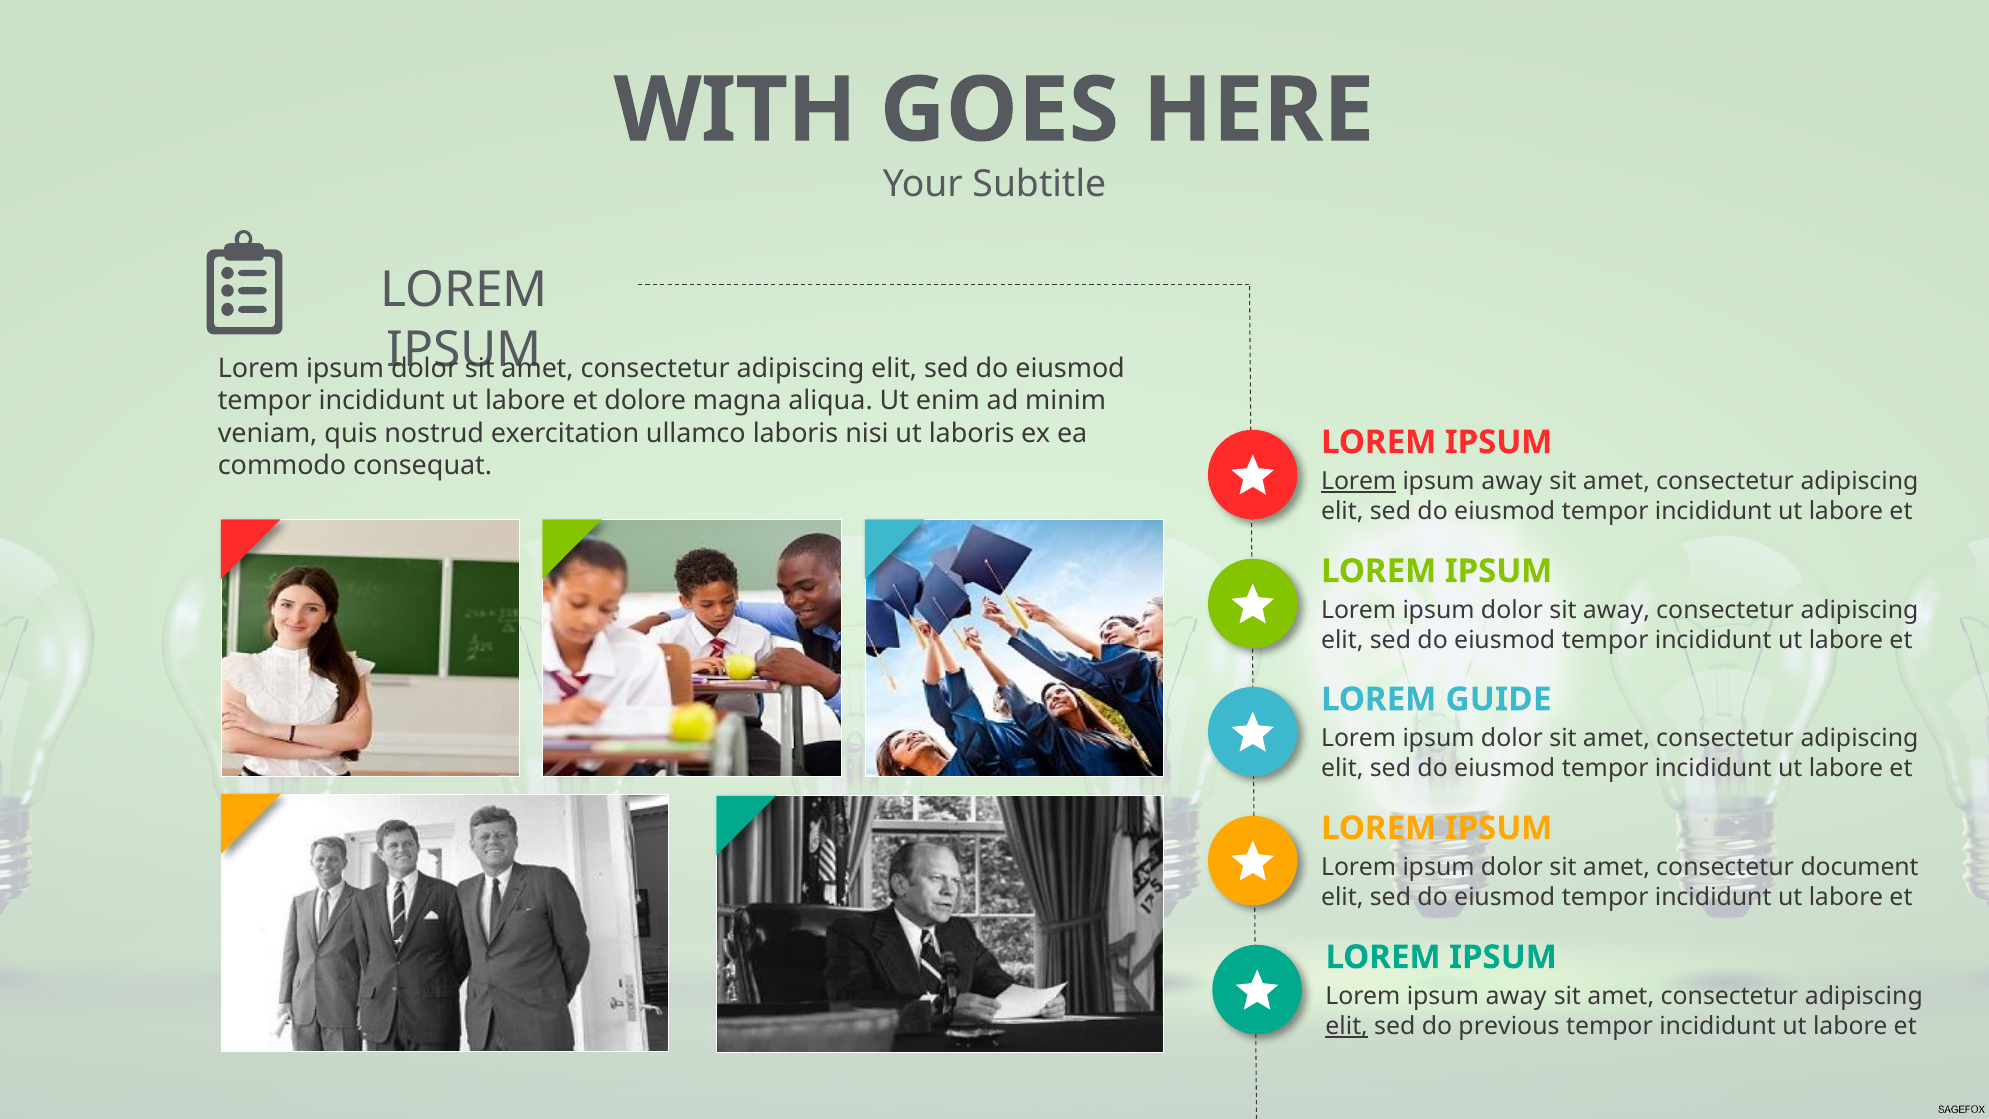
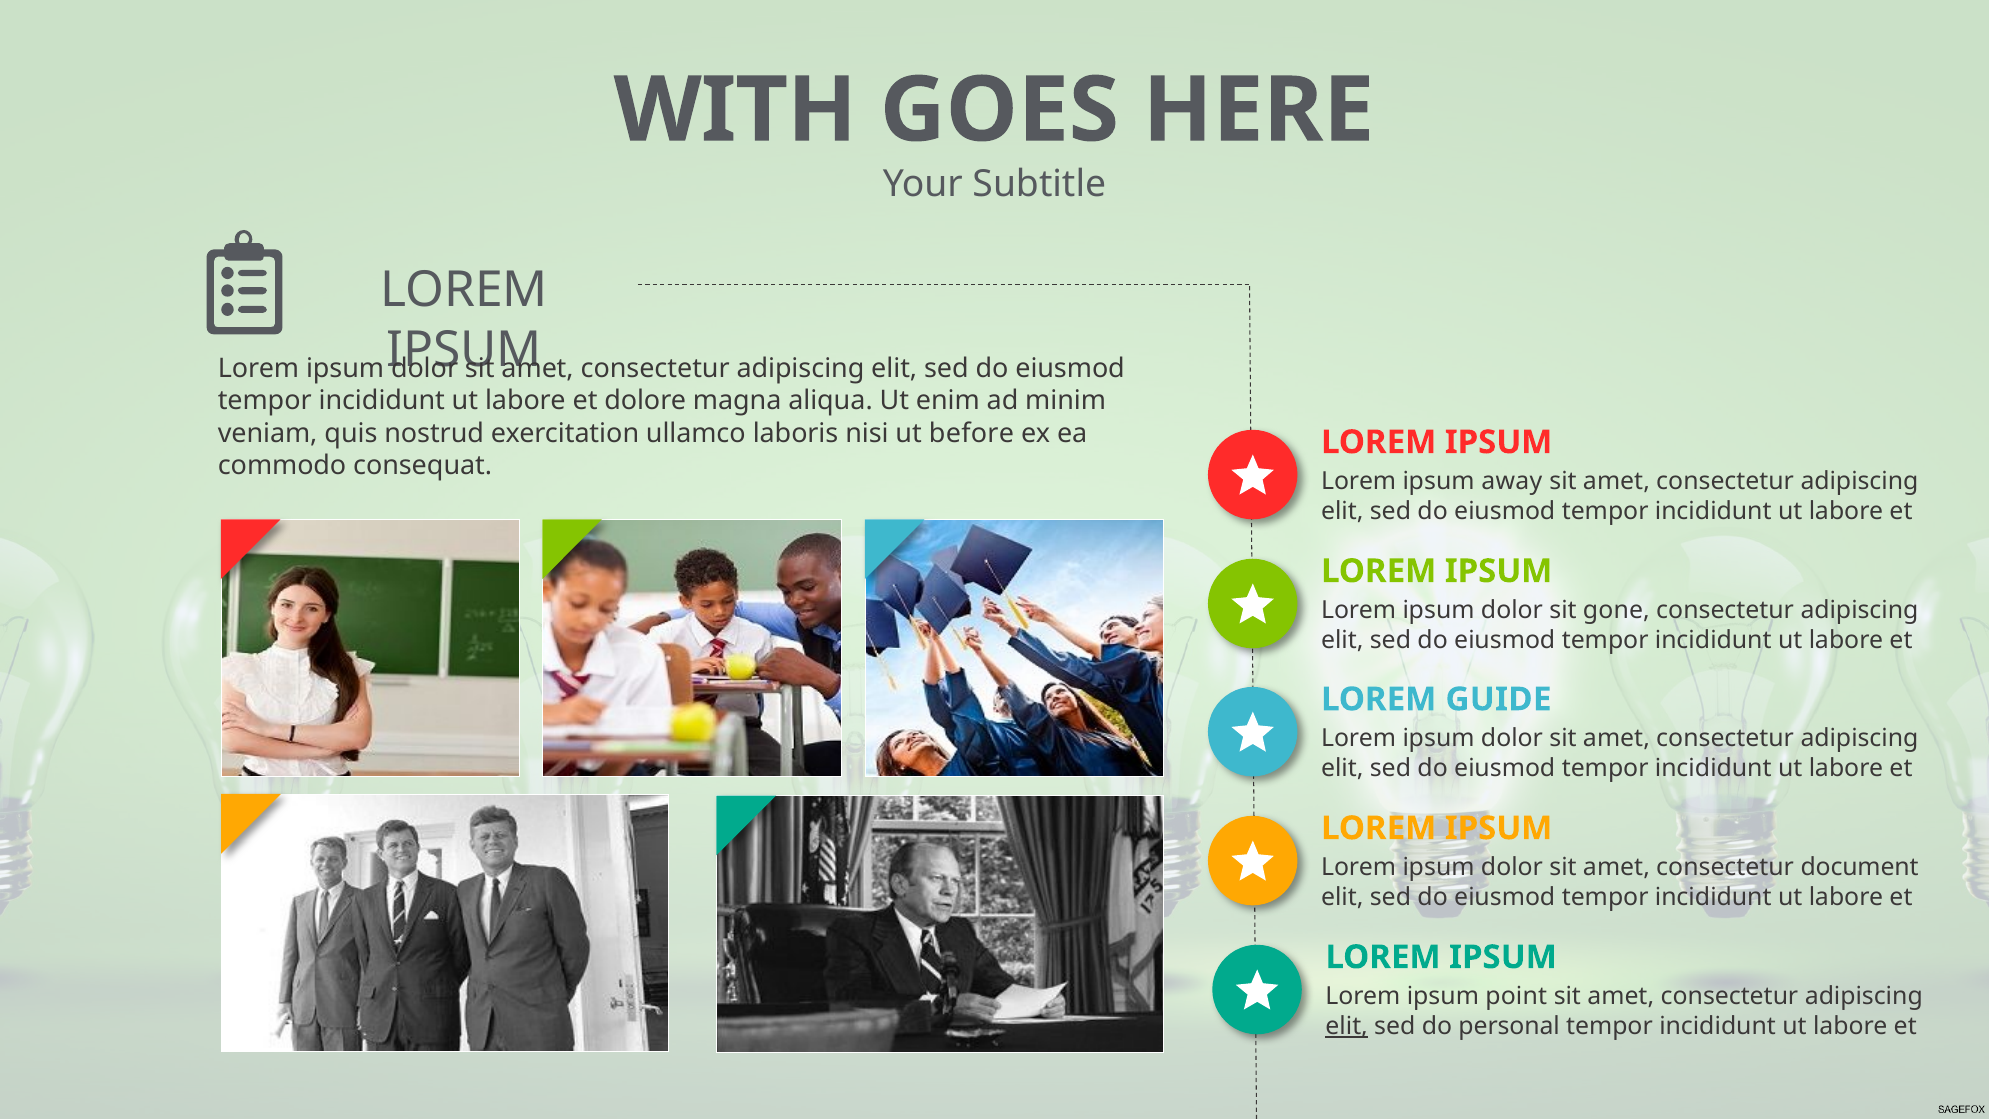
ut laboris: laboris -> before
Lorem at (1359, 481) underline: present -> none
sit away: away -> gone
away at (1516, 996): away -> point
previous: previous -> personal
